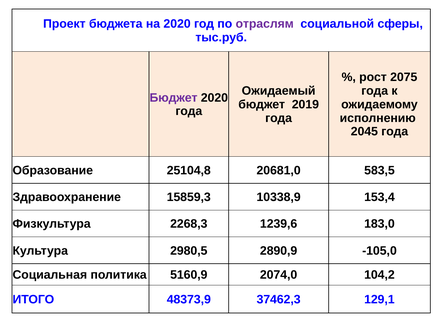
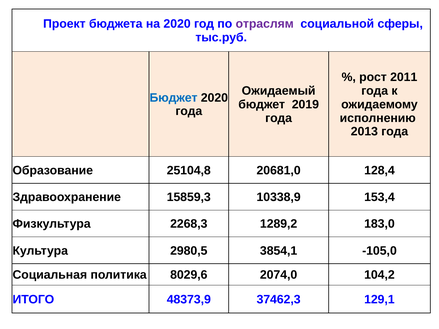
2075: 2075 -> 2011
Бюджет at (174, 98) colour: purple -> blue
2045: 2045 -> 2013
583,5: 583,5 -> 128,4
1239,6: 1239,6 -> 1289,2
2890,9: 2890,9 -> 3854,1
5160,9: 5160,9 -> 8029,6
